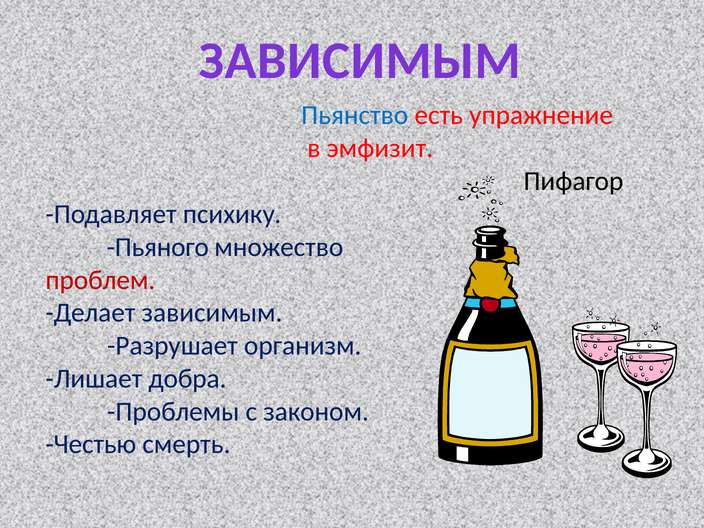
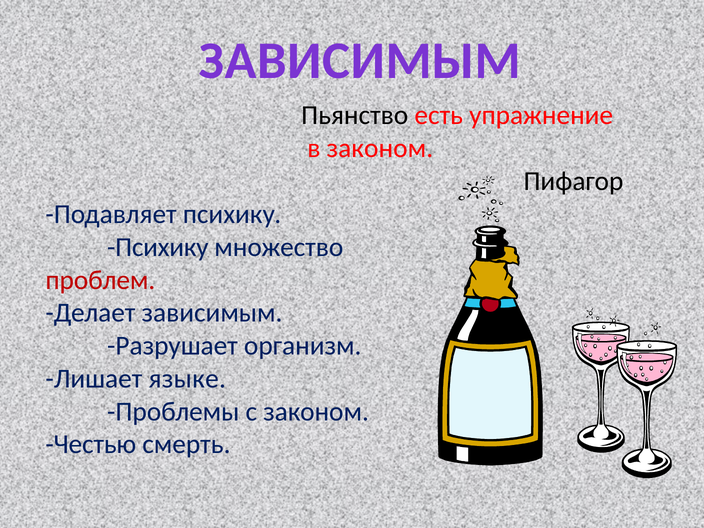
Пьянство colour: blue -> black
в эмфизит: эмфизит -> законом
Пьяного at (158, 247): Пьяного -> Психику
добра: добра -> языке
